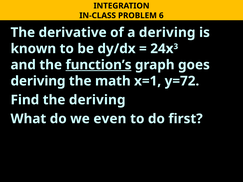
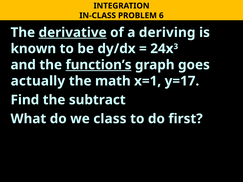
derivative underline: none -> present
deriving at (38, 81): deriving -> actually
y=72: y=72 -> y=17
the deriving: deriving -> subtract
even: even -> class
